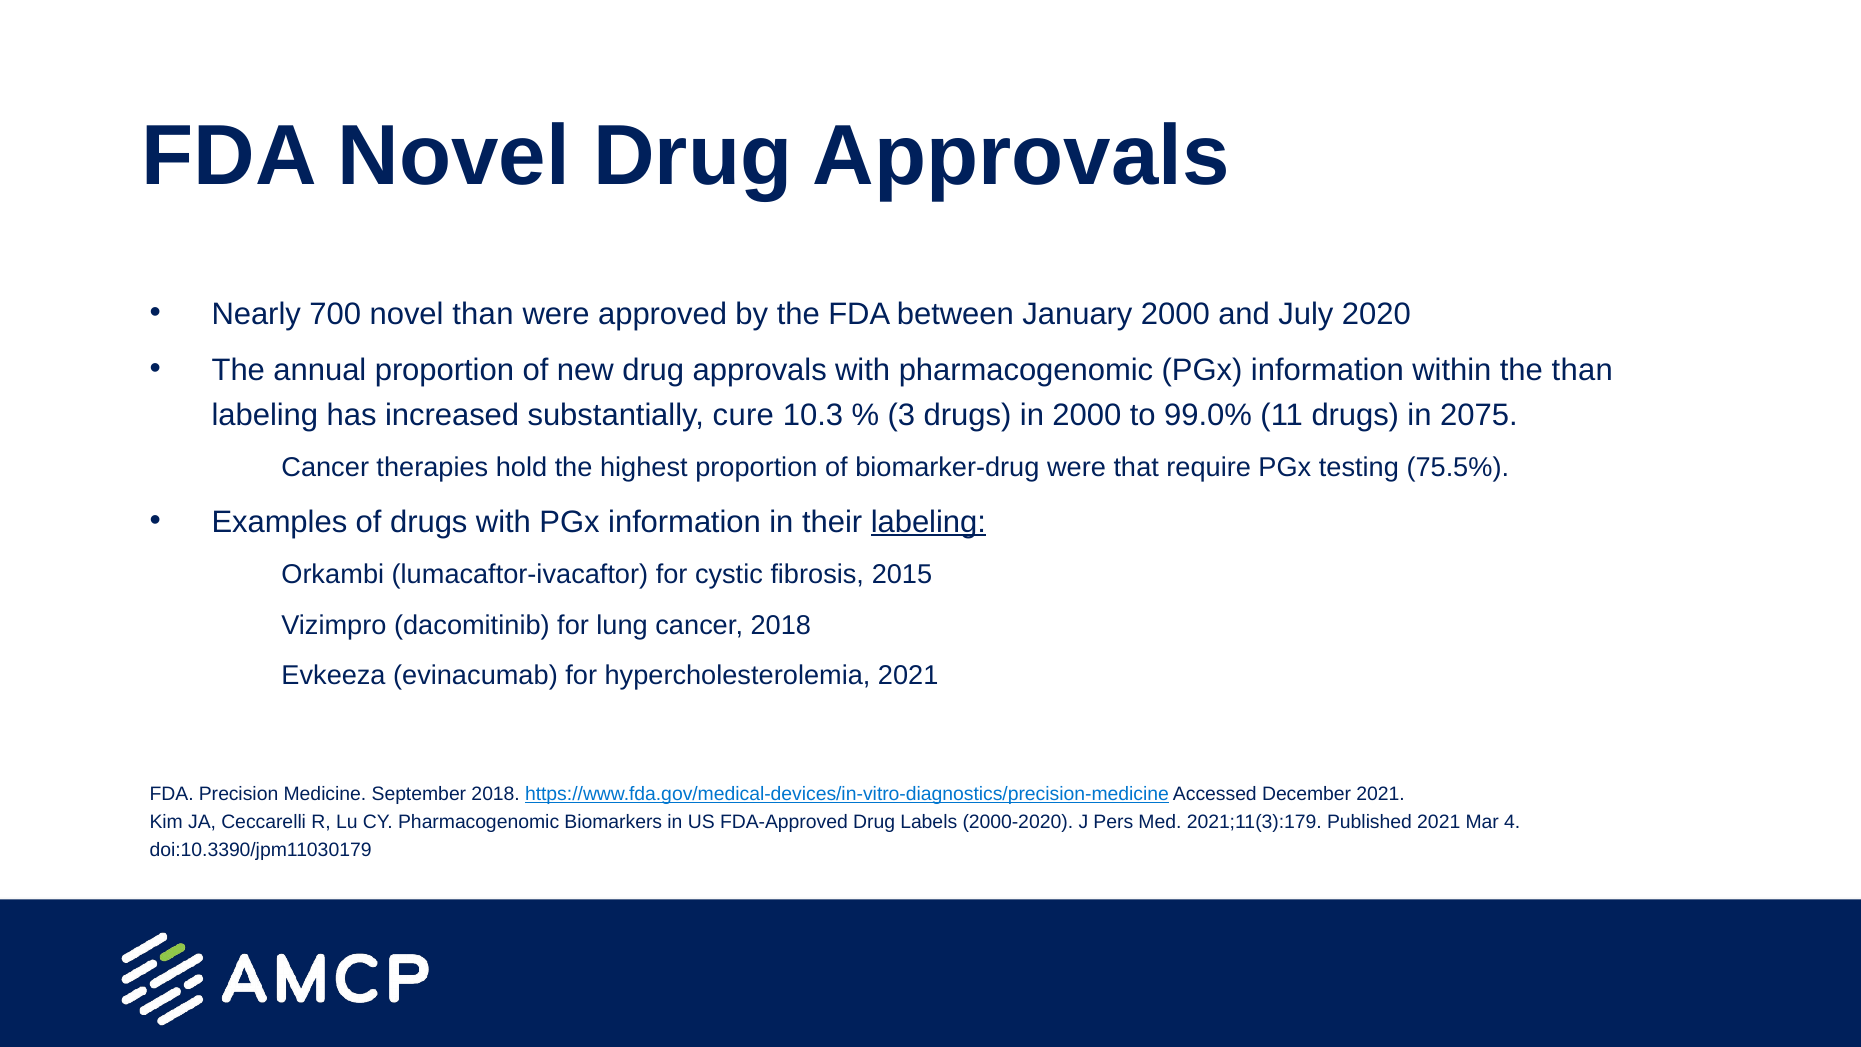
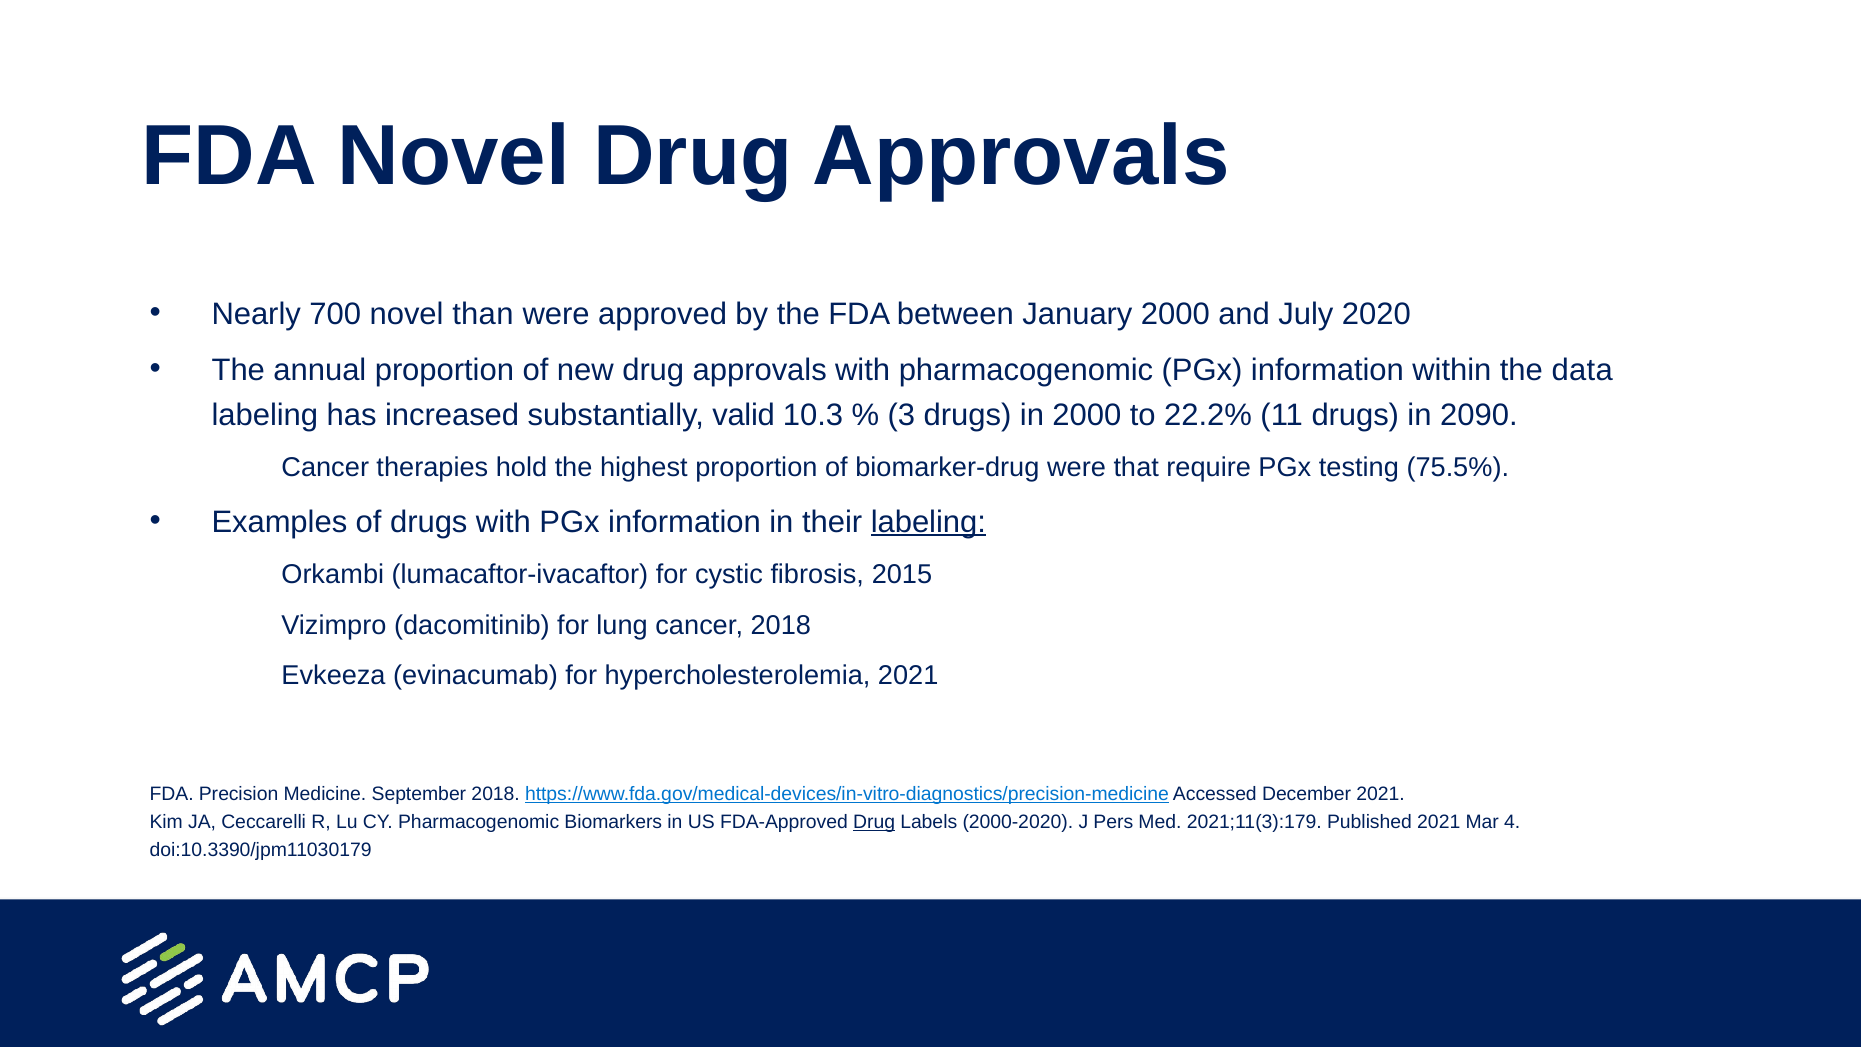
the than: than -> data
cure: cure -> valid
99.0%: 99.0% -> 22.2%
2075: 2075 -> 2090
Drug at (874, 822) underline: none -> present
